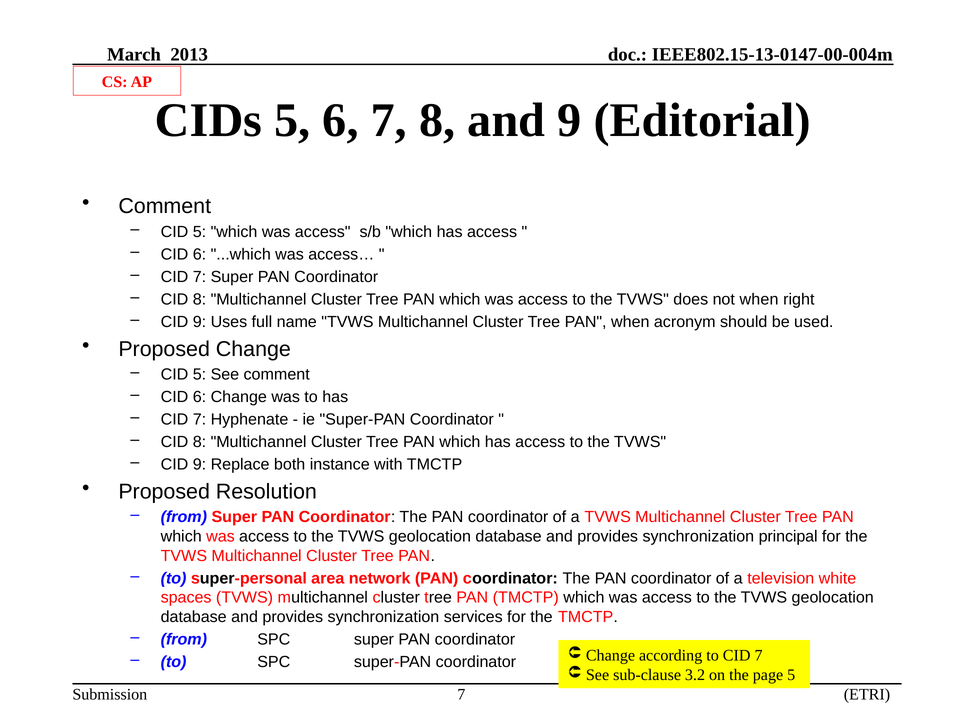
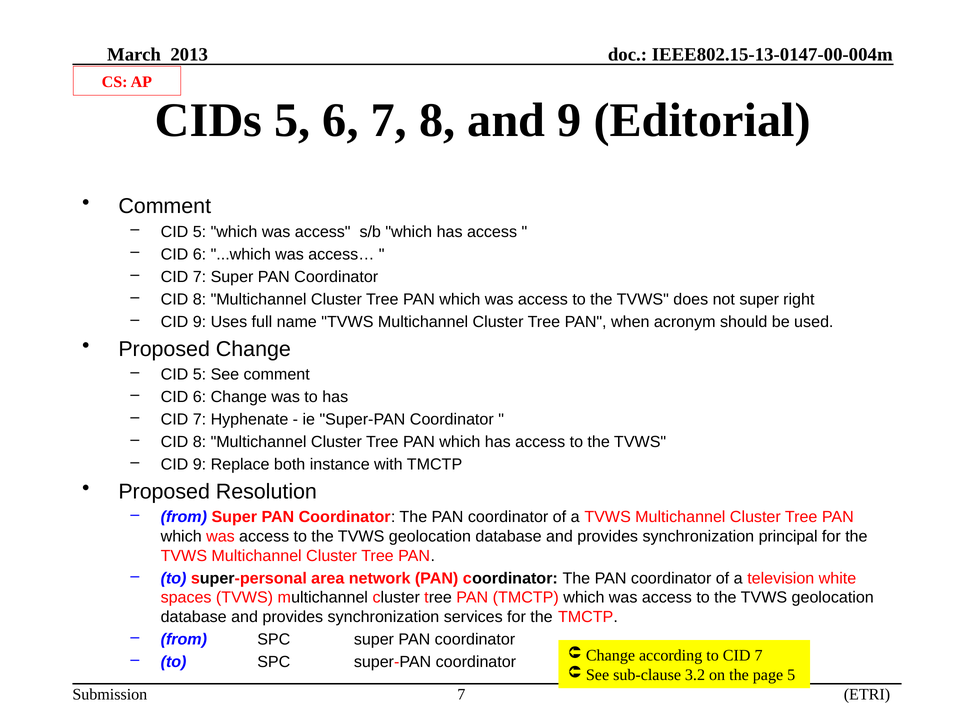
not when: when -> super
